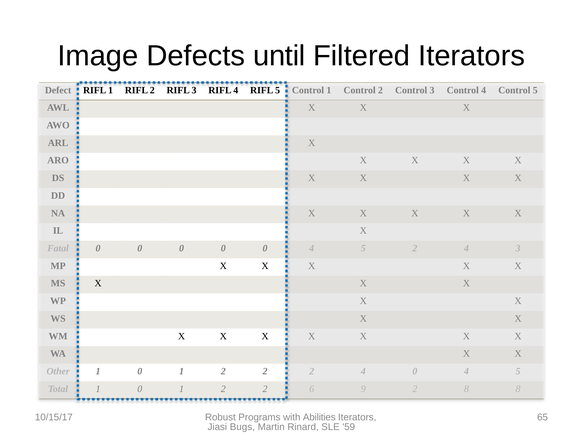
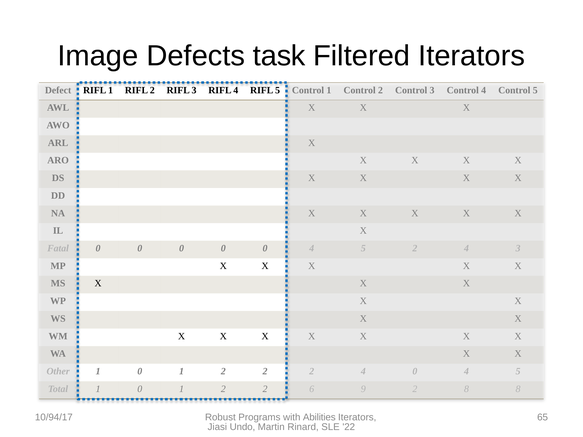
until: until -> task
10/15/17: 10/15/17 -> 10/94/17
Bugs: Bugs -> Undo
59: 59 -> 22
